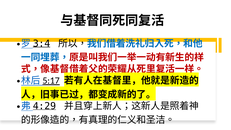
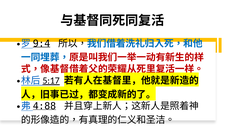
3:4: 3:4 -> 9:4
4:29: 4:29 -> 4:88
